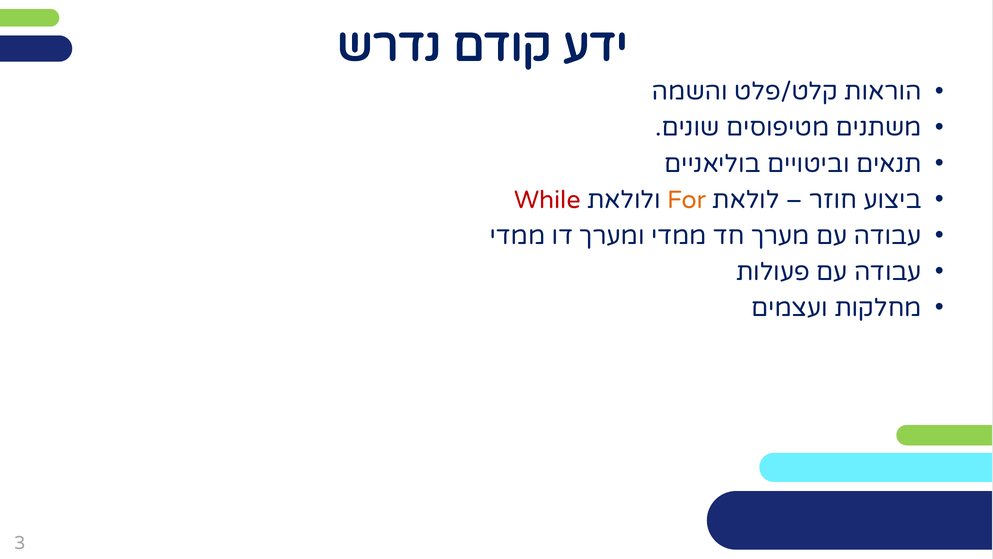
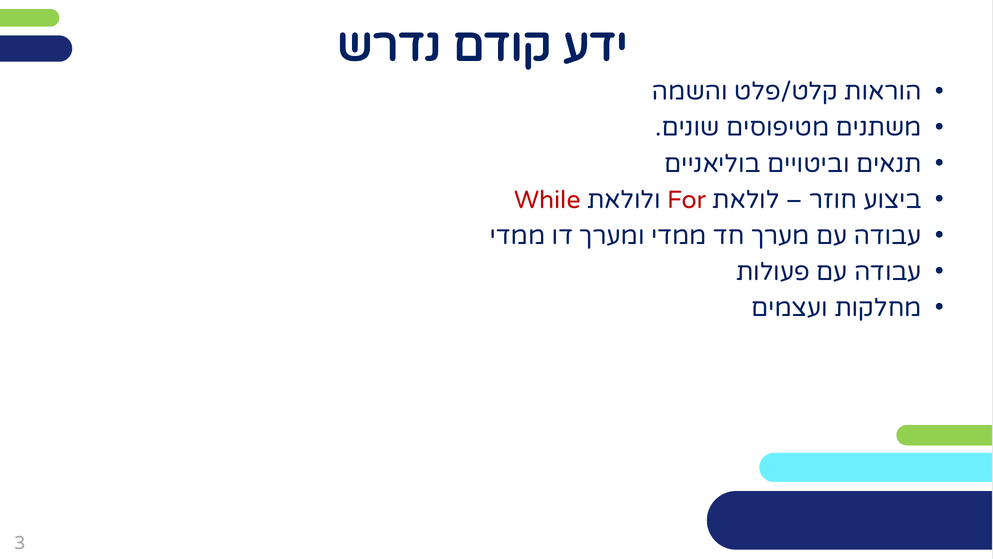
For colour: orange -> red
